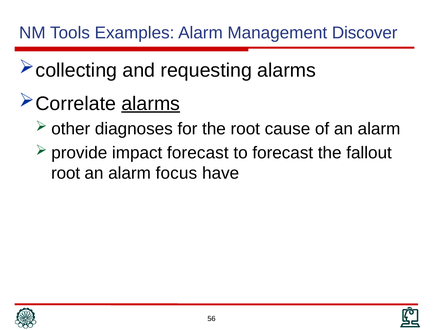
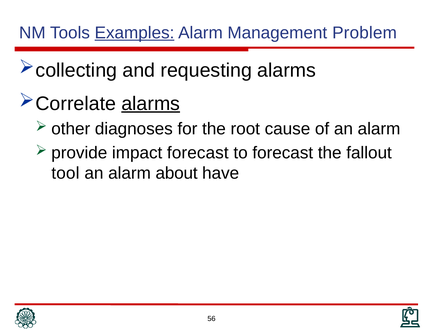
Examples underline: none -> present
Discover: Discover -> Problem
root at (66, 173): root -> tool
focus: focus -> about
